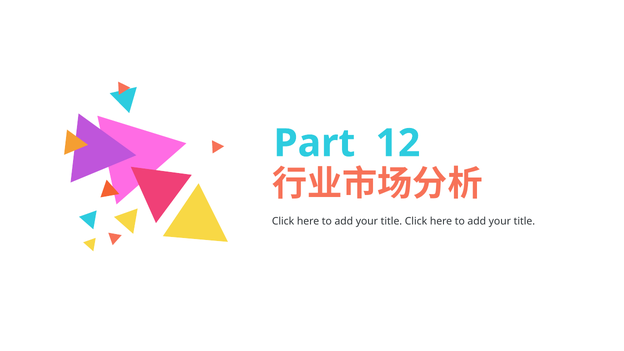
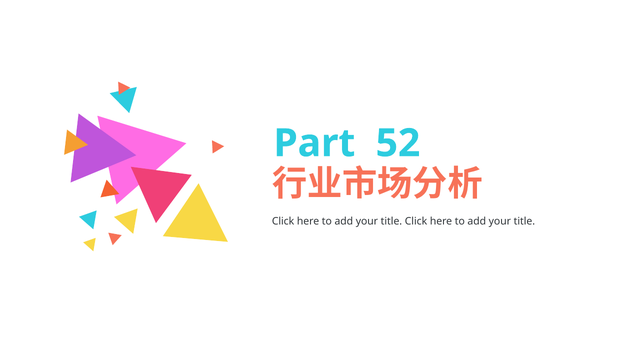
12: 12 -> 52
